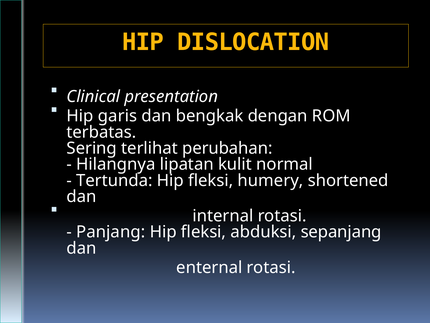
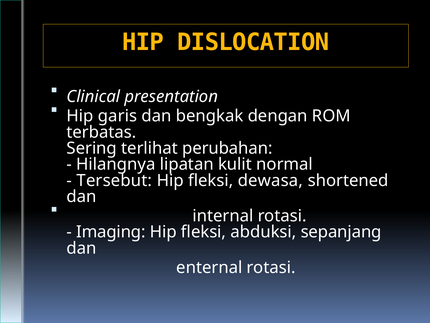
Tertunda: Tertunda -> Tersebut
humery: humery -> dewasa
Panjang: Panjang -> Imaging
